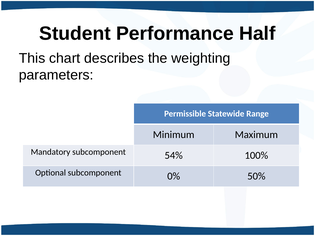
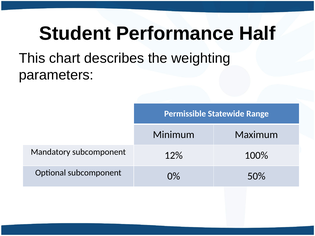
54%: 54% -> 12%
